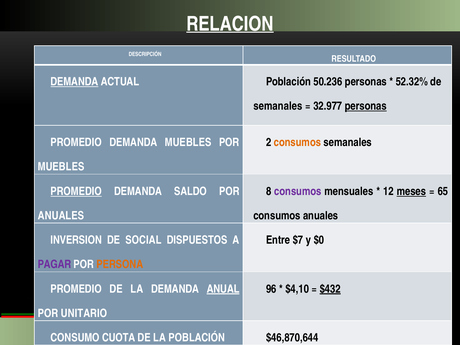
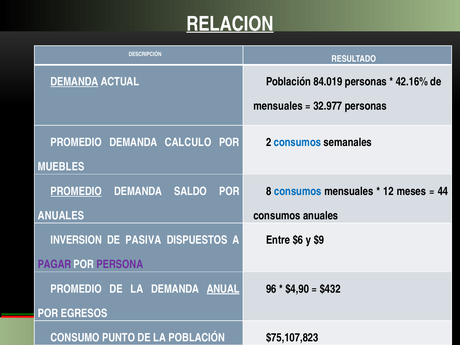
50.236: 50.236 -> 84.019
52.32%: 52.32% -> 42.16%
semanales at (278, 106): semanales -> mensuales
personas at (366, 106) underline: present -> none
DEMANDA MUEBLES: MUEBLES -> CALCULO
consumos at (297, 142) colour: orange -> blue
consumos at (298, 191) colour: purple -> blue
meses underline: present -> none
65: 65 -> 44
SOCIAL: SOCIAL -> PASIVA
$7: $7 -> $6
$0: $0 -> $9
PERSONA colour: orange -> purple
$4,10: $4,10 -> $4,90
$432 underline: present -> none
UNITARIO: UNITARIO -> EGRESOS
CUOTA: CUOTA -> PUNTO
$46,870,644: $46,870,644 -> $75,107,823
